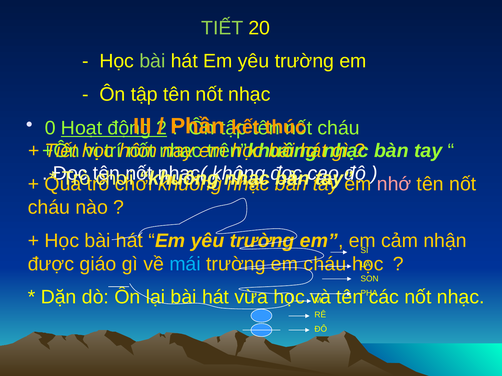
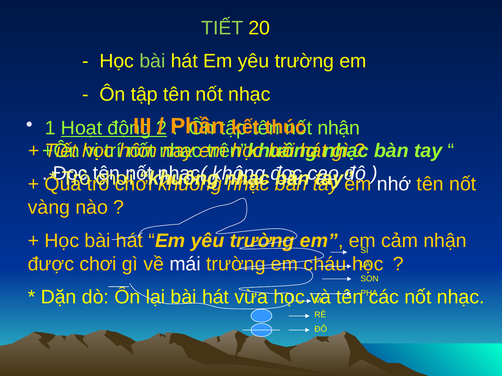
0: 0 -> 1
cháu at (339, 128): cháu -> nhận
nhớ colour: pink -> white
cháu at (49, 208): cháu -> vàng
được giáo: giáo -> chơi
mái colour: light blue -> white
